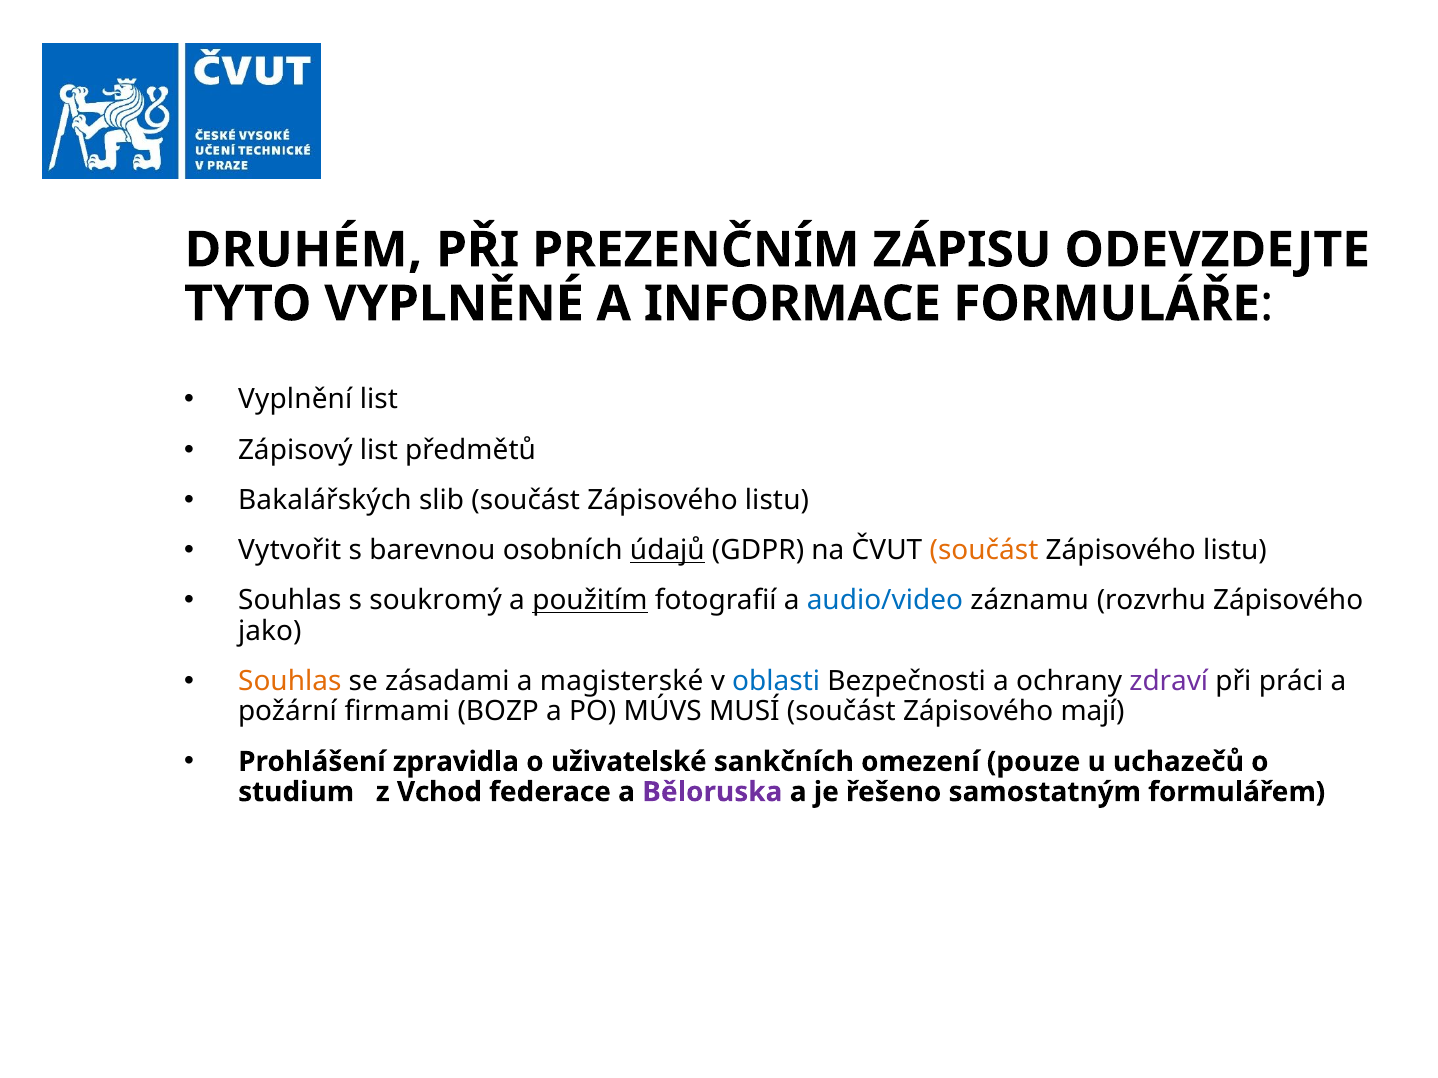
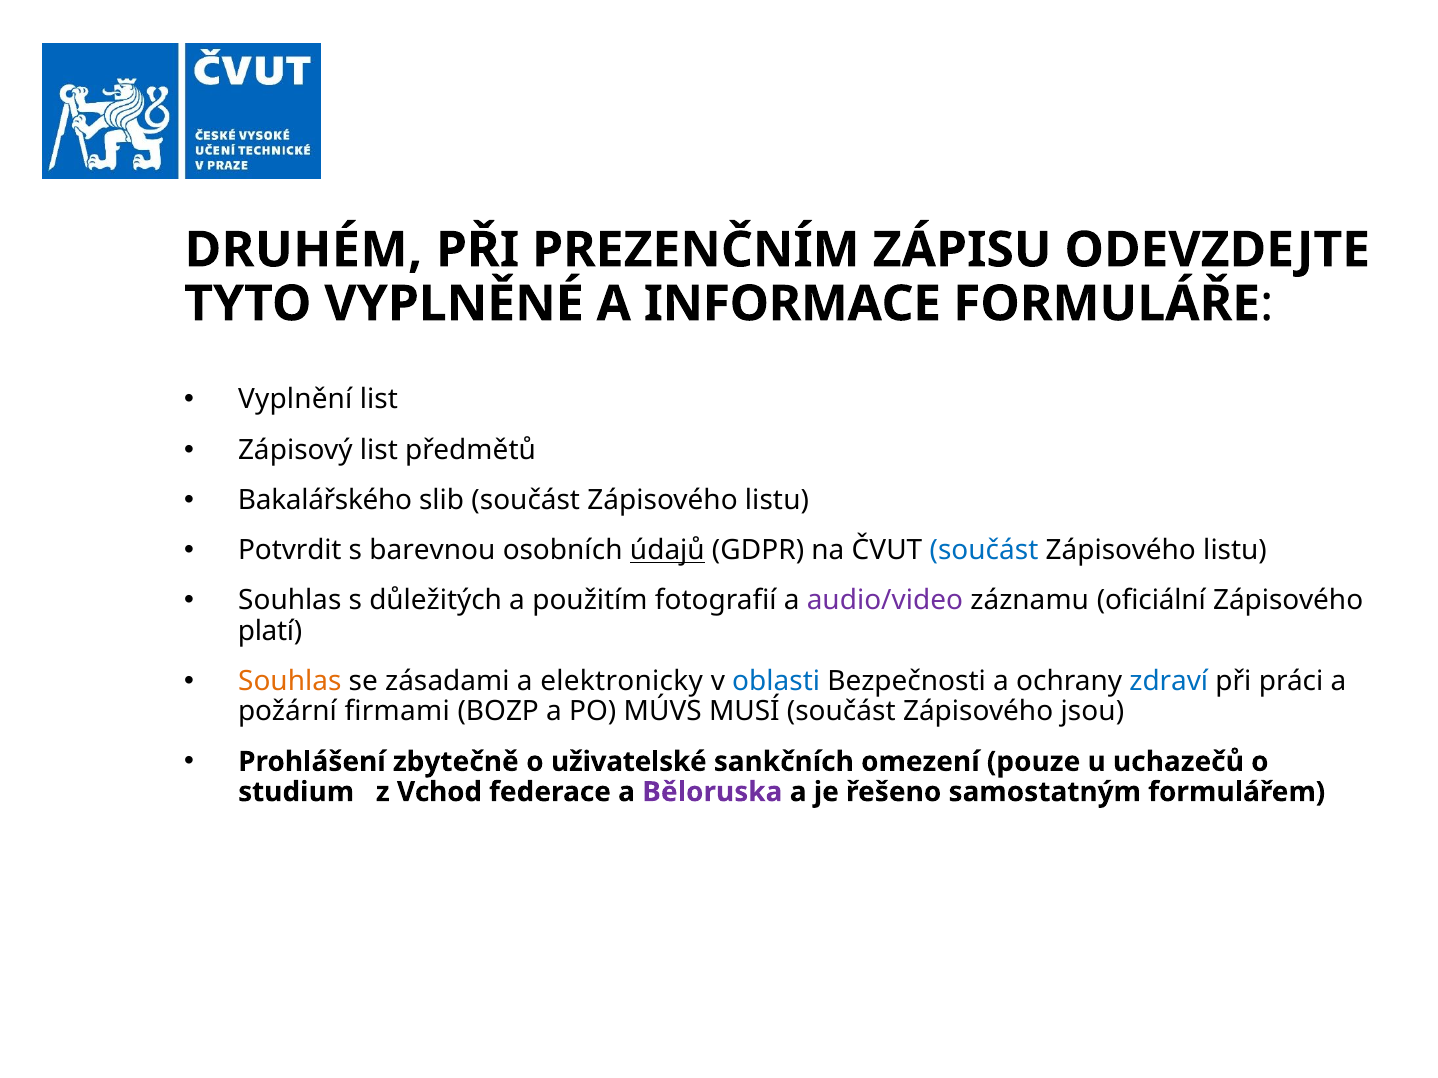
Bakalářských: Bakalářských -> Bakalářského
Vytvořit: Vytvořit -> Potvrdit
součást at (984, 551) colour: orange -> blue
soukromý: soukromý -> důležitých
použitím underline: present -> none
audio/video colour: blue -> purple
rozvrhu: rozvrhu -> oficiální
jako: jako -> platí
magisterské: magisterské -> elektronicky
zdraví colour: purple -> blue
mají: mají -> jsou
zpravidla: zpravidla -> zbytečně
